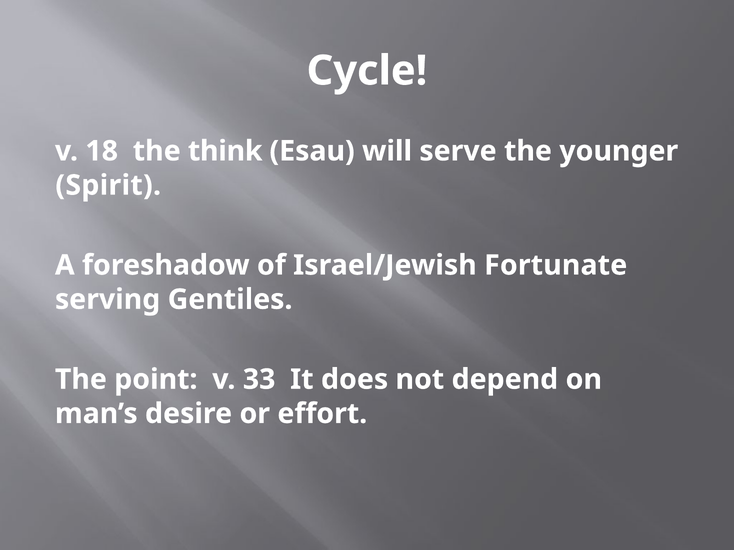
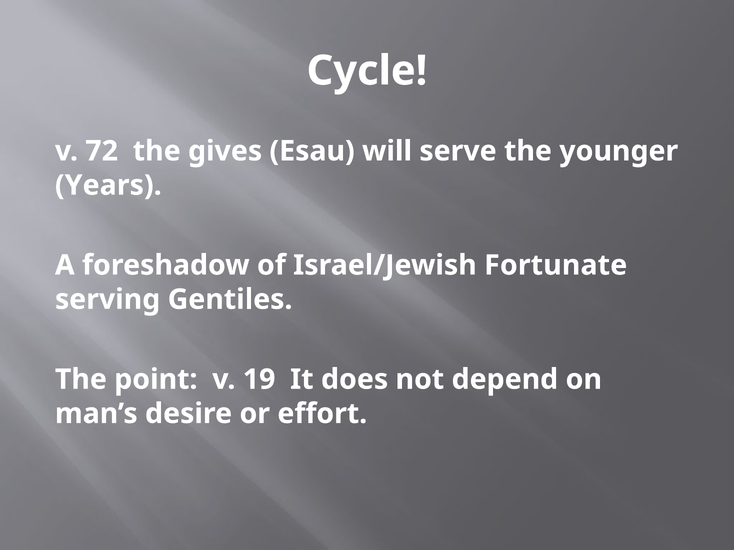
18: 18 -> 72
think: think -> gives
Spirit: Spirit -> Years
33: 33 -> 19
